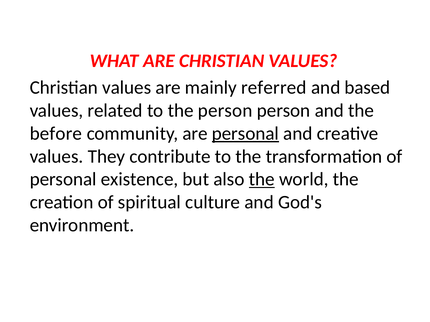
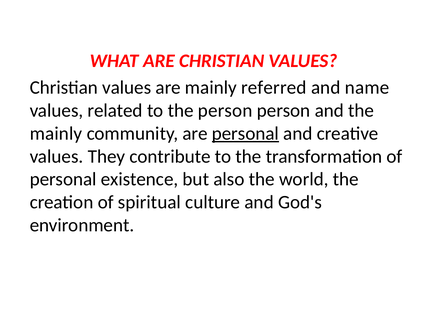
based: based -> name
before at (56, 134): before -> mainly
the at (262, 180) underline: present -> none
